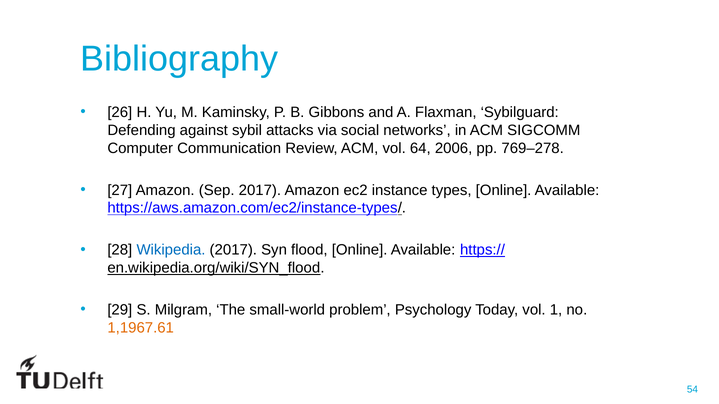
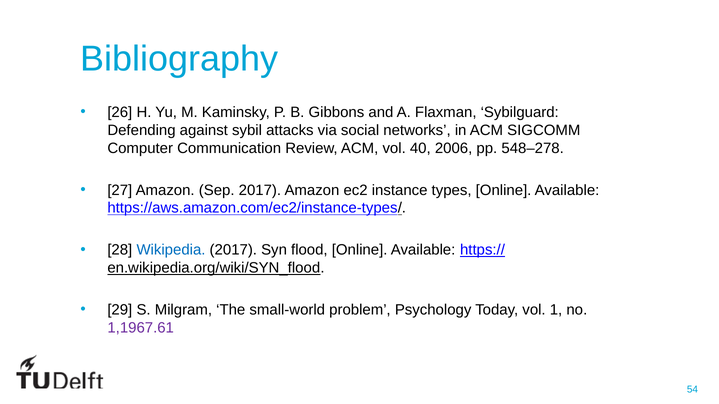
64: 64 -> 40
769–278: 769–278 -> 548–278
1,1967.61 colour: orange -> purple
